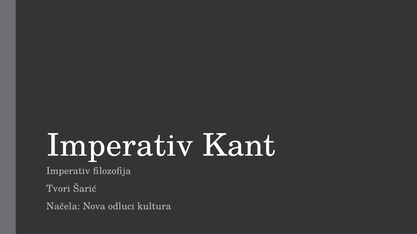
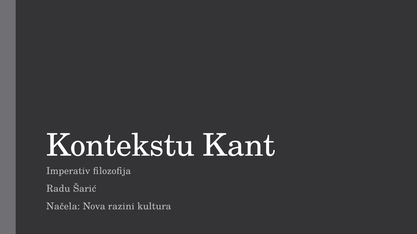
Imperativ at (120, 146): Imperativ -> Kontekstu
Tvori: Tvori -> Radu
odluci: odluci -> razini
